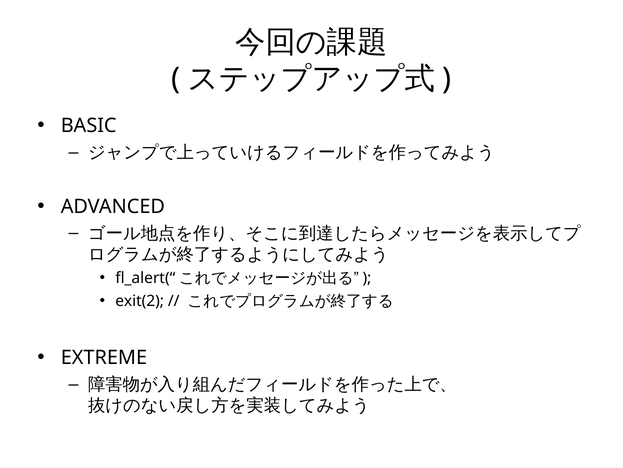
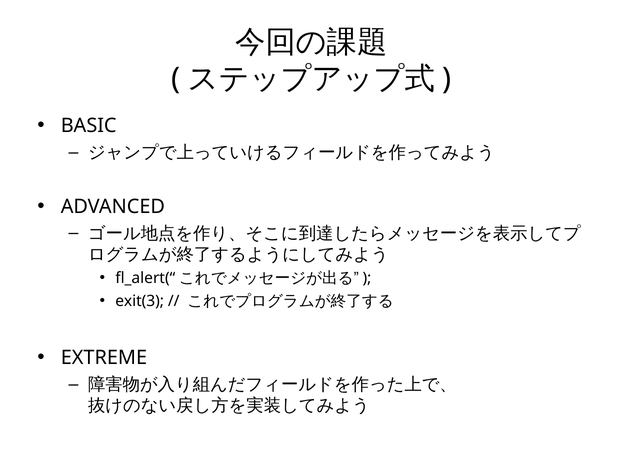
exit(2: exit(2 -> exit(3
